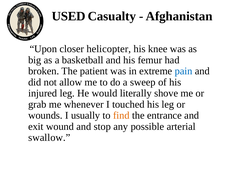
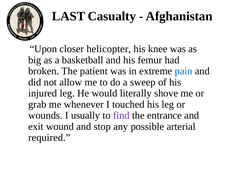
USED: USED -> LAST
find colour: orange -> purple
swallow: swallow -> required
